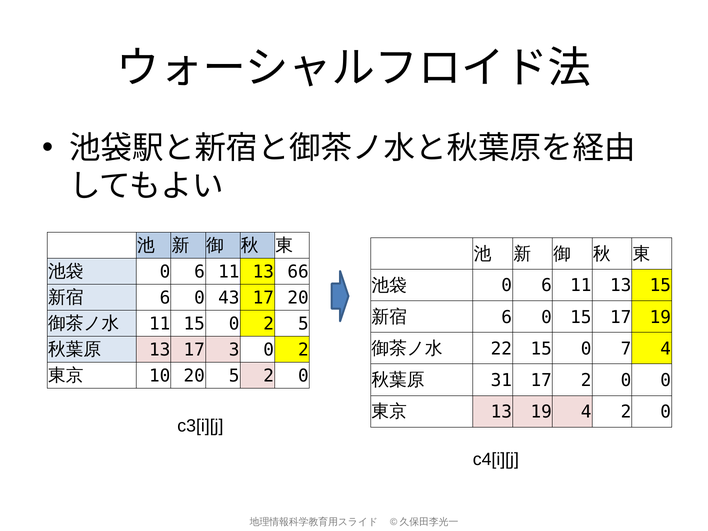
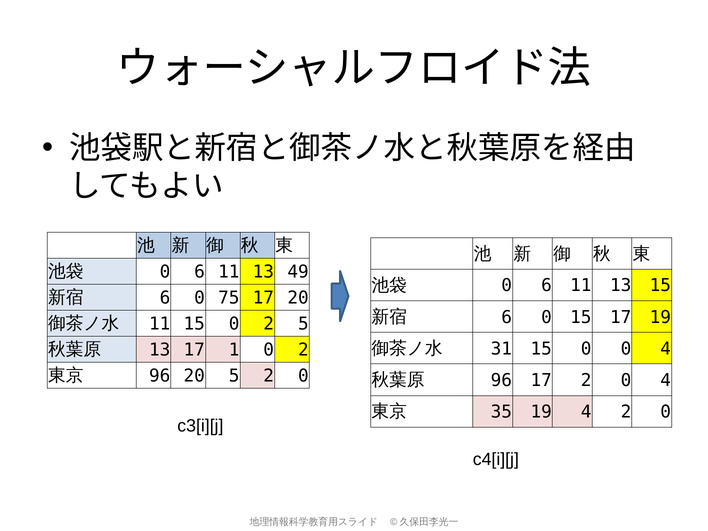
66: 66 -> 49
43: 43 -> 75
22: 22 -> 31
0 7: 7 -> 0
3: 3 -> 1
10 at (160, 376): 10 -> 96
31 at (501, 380): 31 -> 96
2 0 0: 0 -> 4
13 at (501, 412): 13 -> 35
